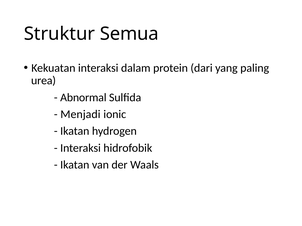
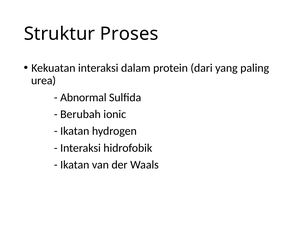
Semua: Semua -> Proses
Menjadi: Menjadi -> Berubah
